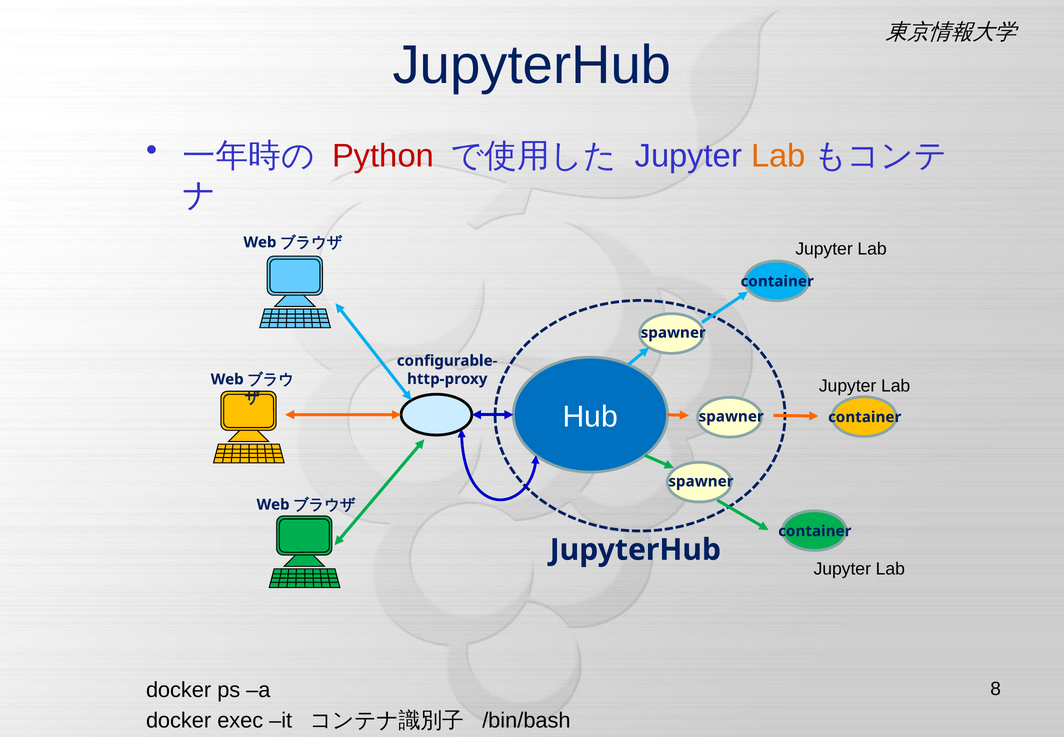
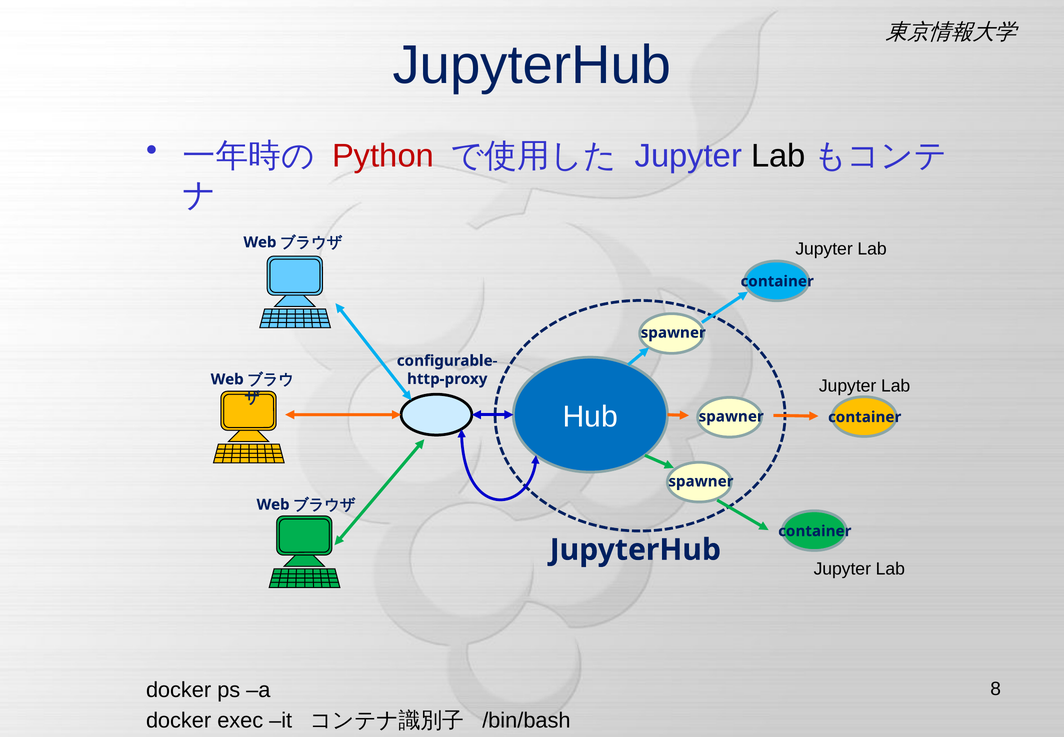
Lab at (778, 156) colour: orange -> black
